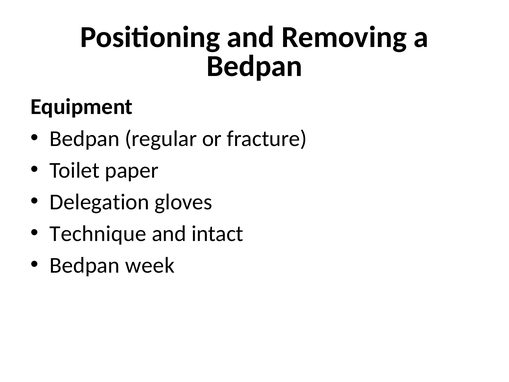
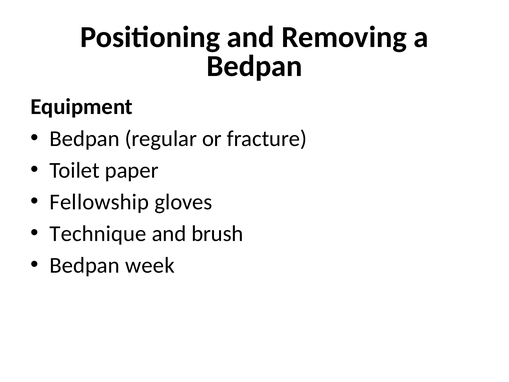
Delegation: Delegation -> Fellowship
intact: intact -> brush
